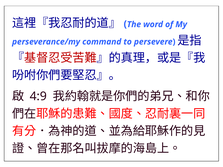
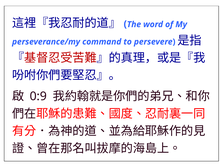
4:9: 4:9 -> 0:9
